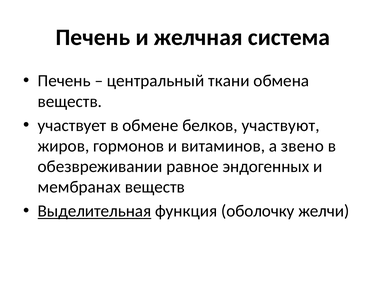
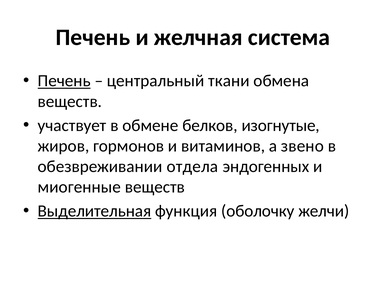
Печень at (64, 81) underline: none -> present
участвуют: участвуют -> изогнутые
равное: равное -> отдела
мембранах: мембранах -> миогенные
